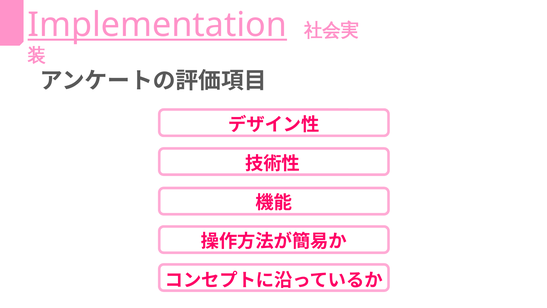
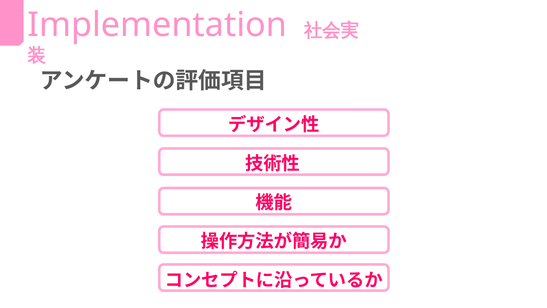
Implementation underline: present -> none
